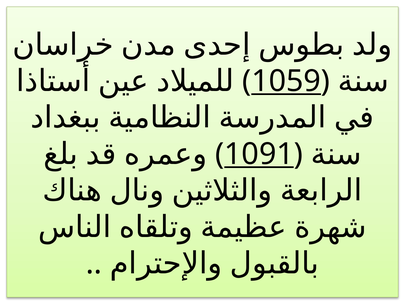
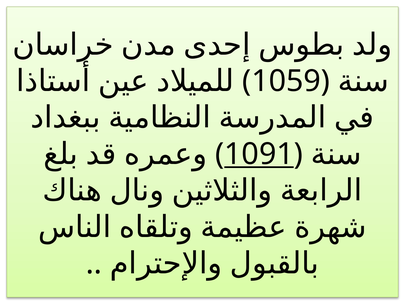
1059 underline: present -> none
